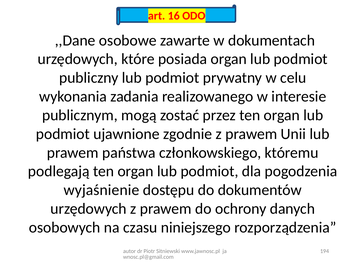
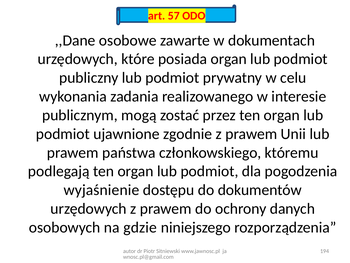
16: 16 -> 57
czasu: czasu -> gdzie
